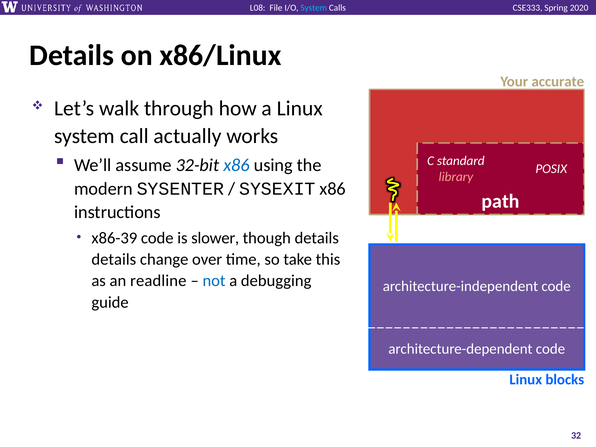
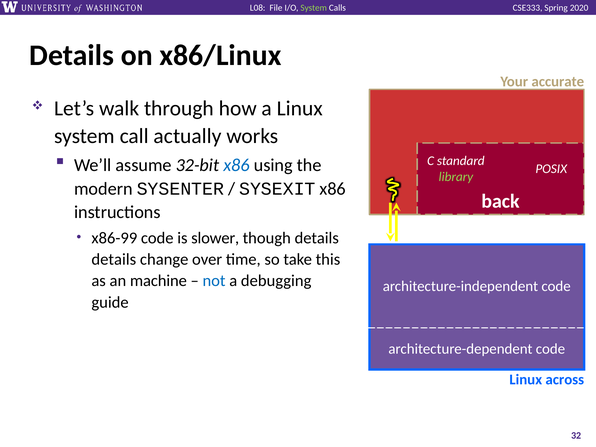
System at (314, 8) colour: light blue -> light green
library colour: pink -> light green
path: path -> back
x86-39: x86-39 -> x86-99
readline: readline -> machine
blocks: blocks -> across
